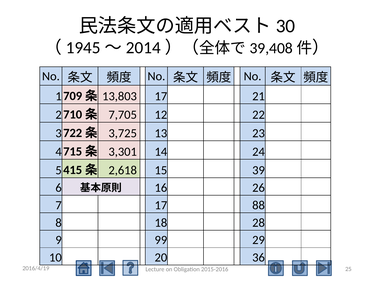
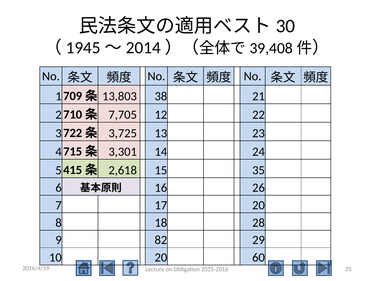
13,803 17: 17 -> 38
39: 39 -> 35
17 88: 88 -> 20
99: 99 -> 82
36: 36 -> 60
